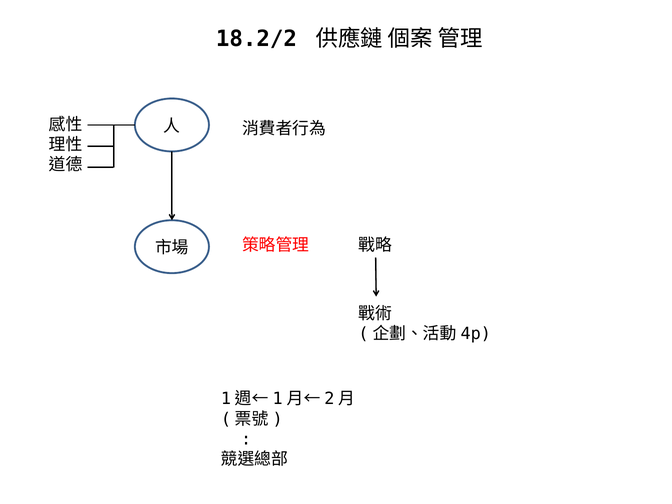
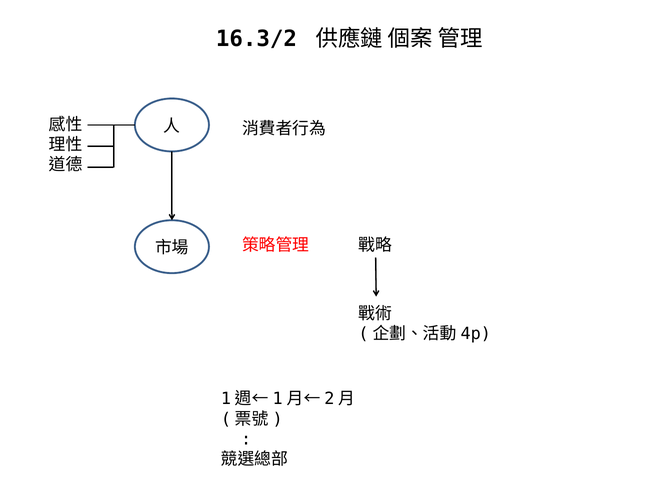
18.2/2: 18.2/2 -> 16.3/2
